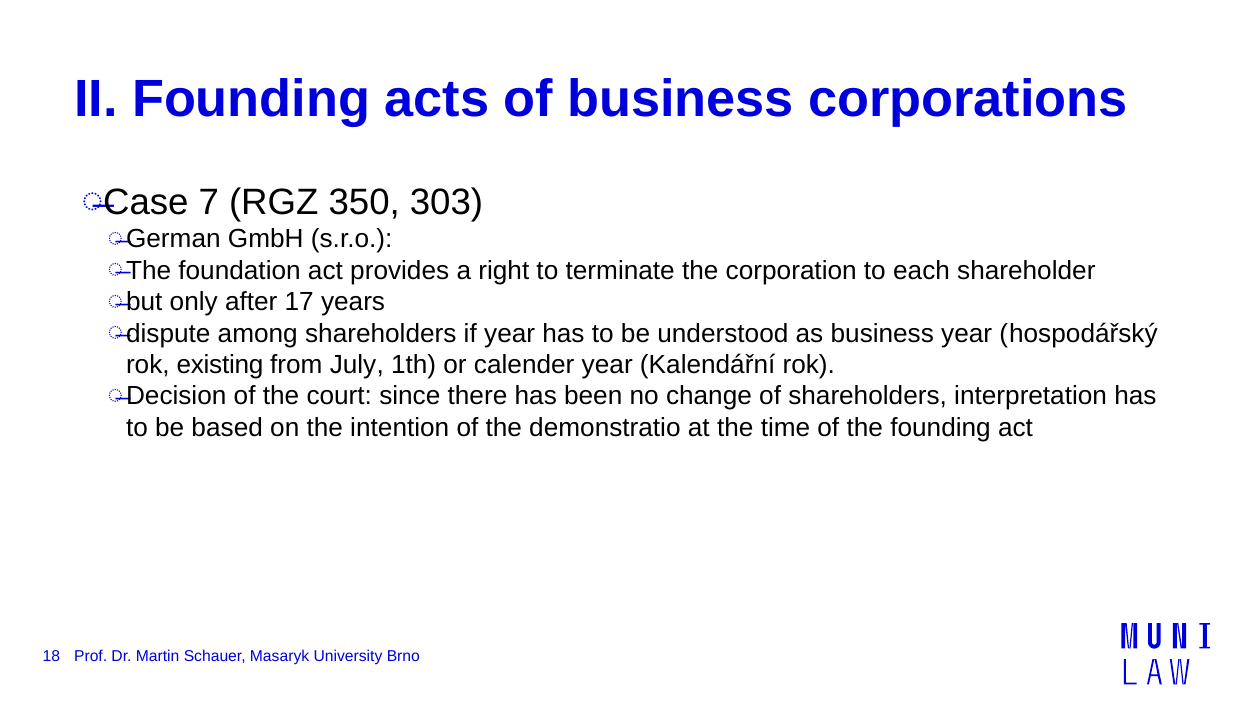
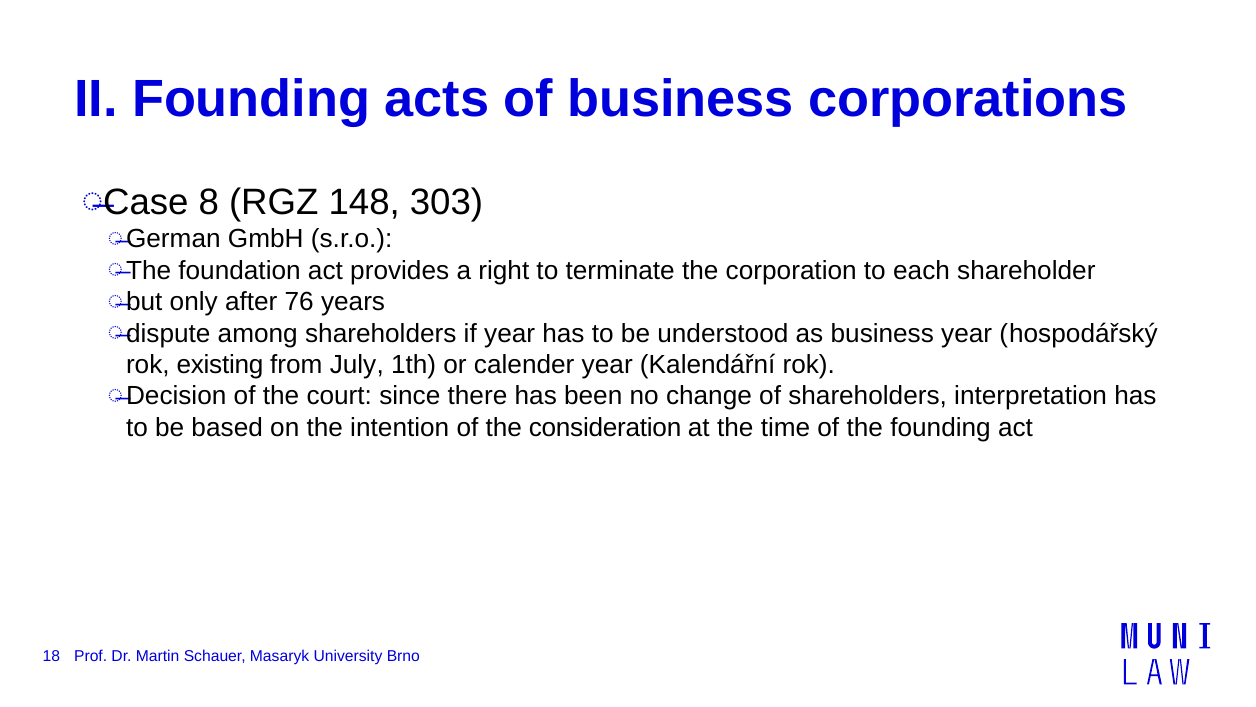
7: 7 -> 8
350: 350 -> 148
17: 17 -> 76
demonstratio: demonstratio -> consideration
